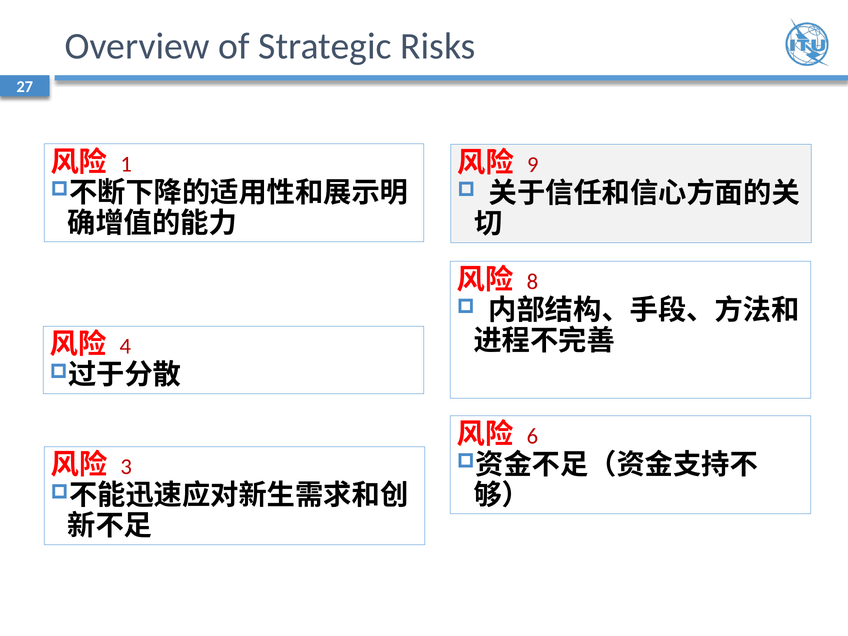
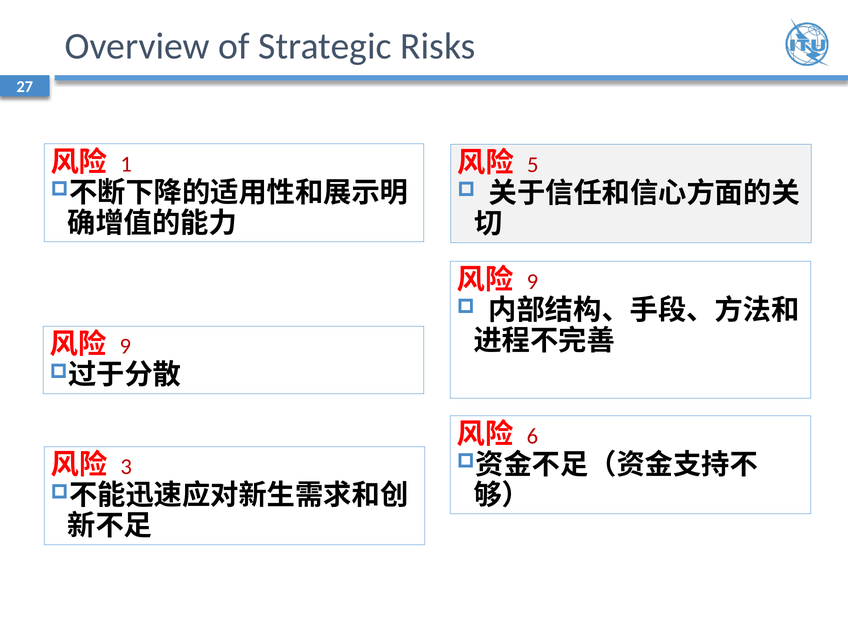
9: 9 -> 5
8 at (532, 282): 8 -> 9
4 at (125, 346): 4 -> 9
